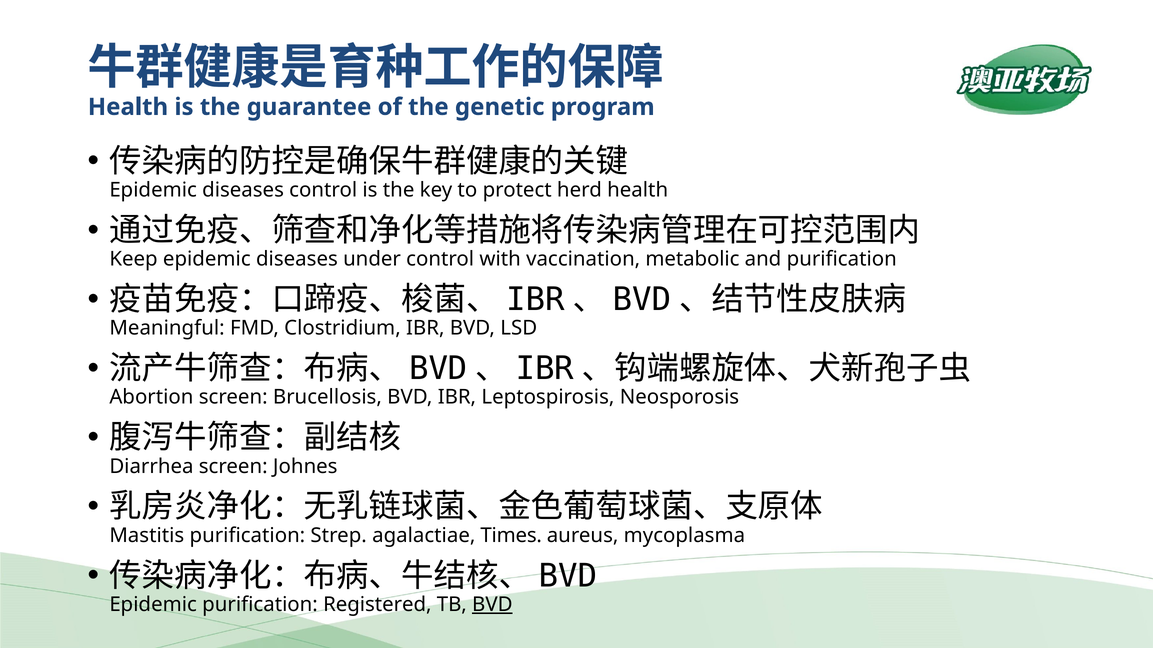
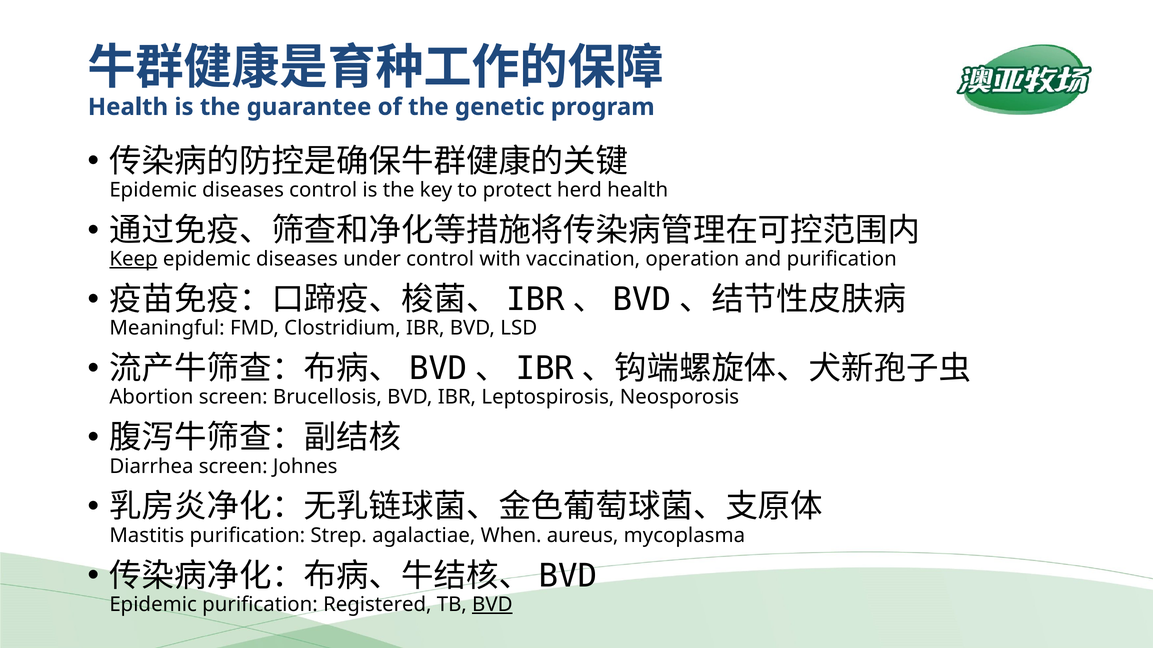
Keep underline: none -> present
metabolic: metabolic -> operation
Times: Times -> When
